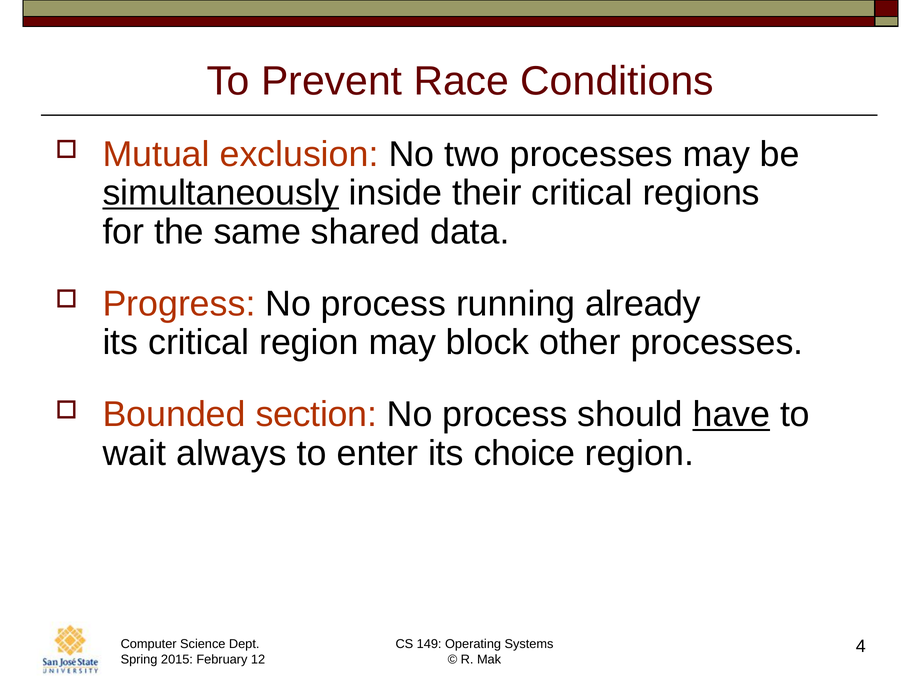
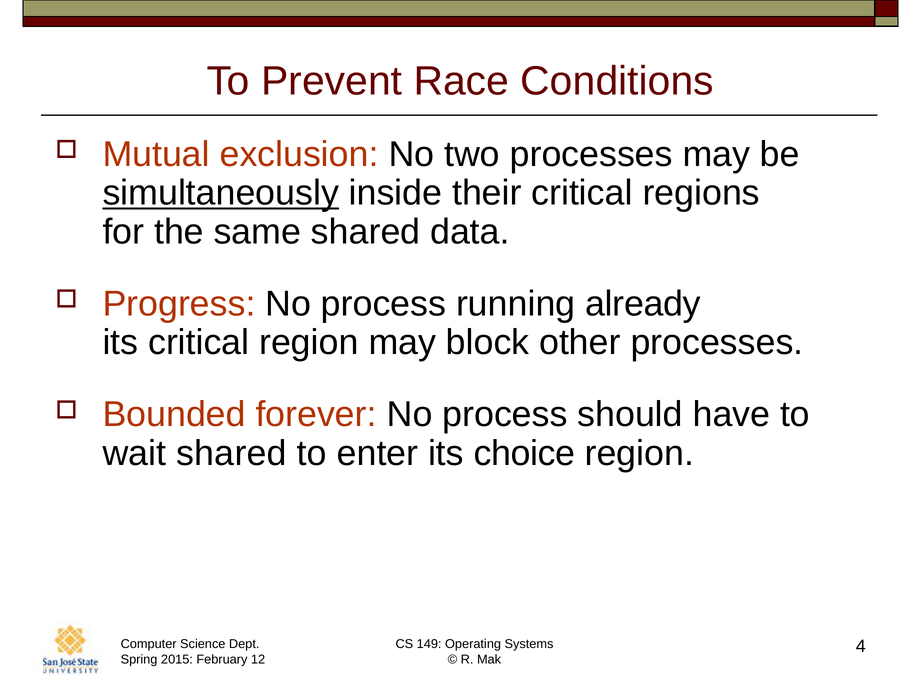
section: section -> forever
have underline: present -> none
wait always: always -> shared
